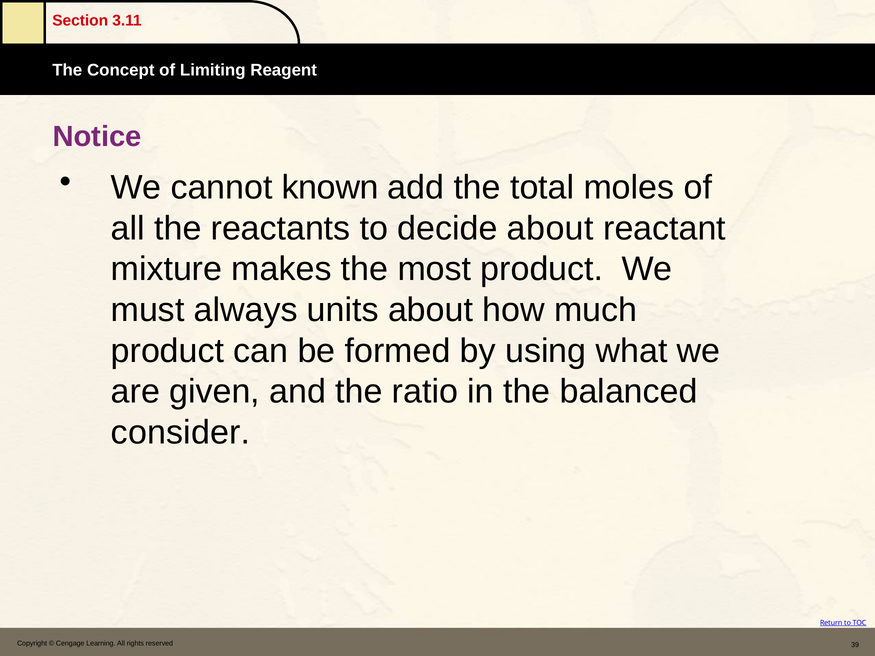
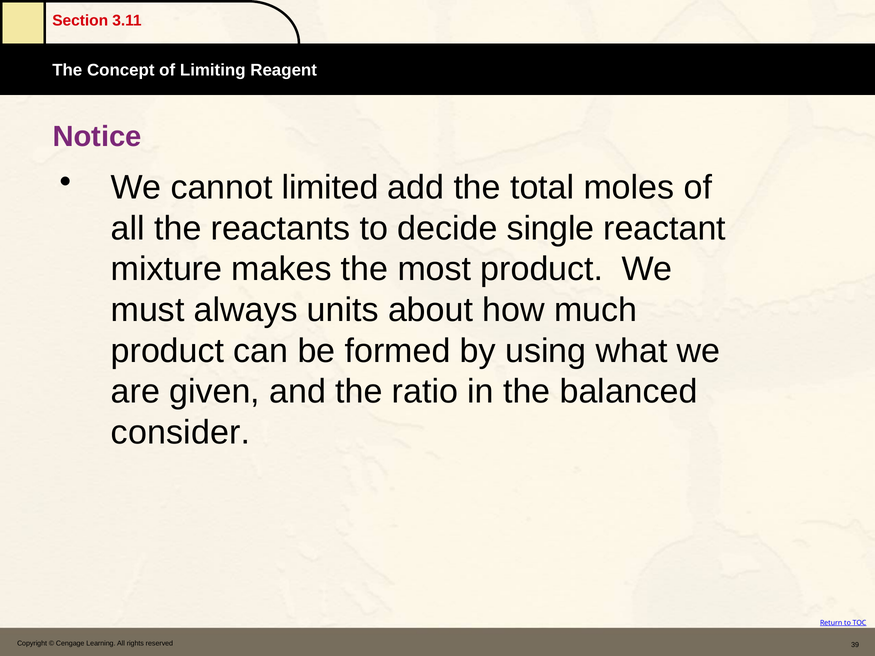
known: known -> limited
decide about: about -> single
